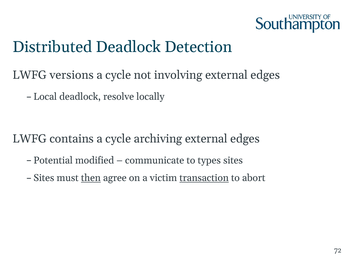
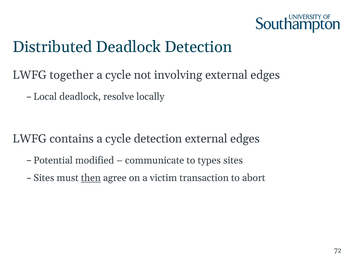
versions: versions -> together
cycle archiving: archiving -> detection
transaction underline: present -> none
